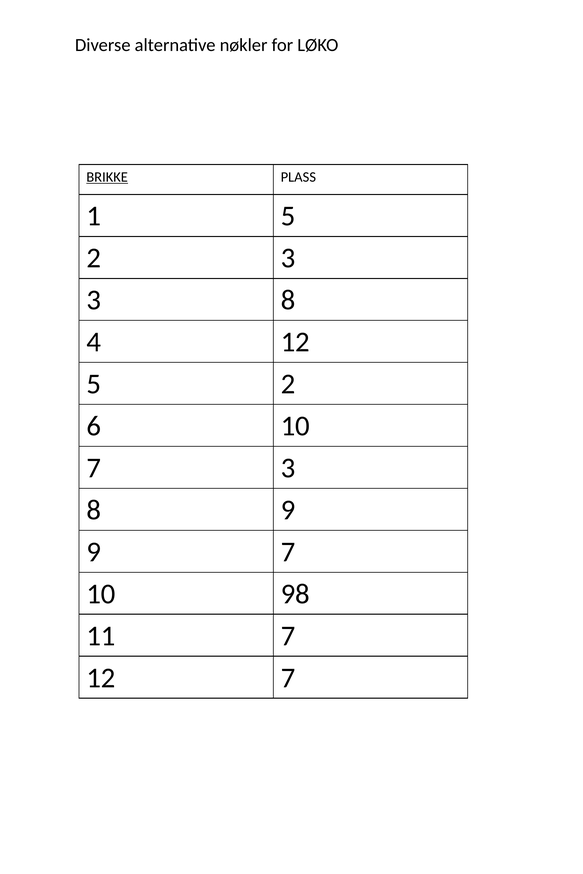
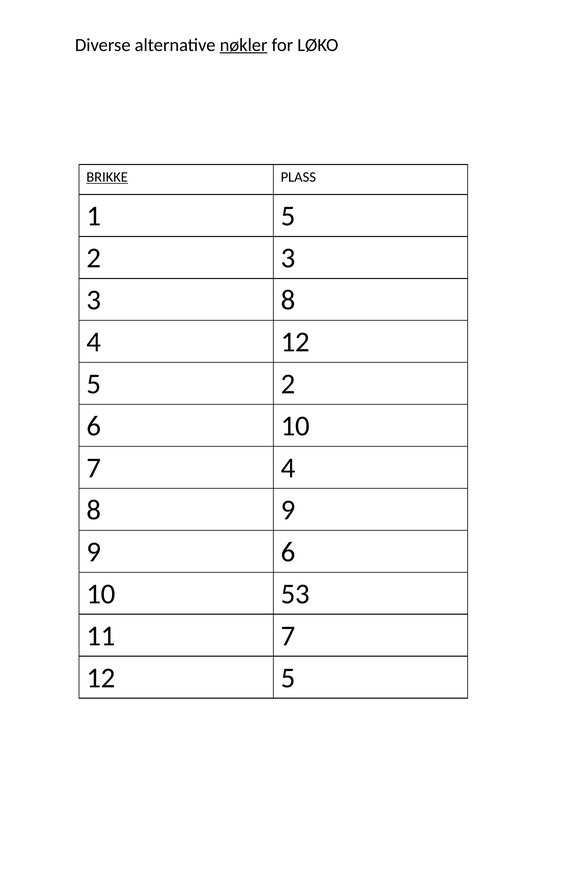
nøkler underline: none -> present
7 3: 3 -> 4
9 7: 7 -> 6
98: 98 -> 53
7 at (288, 678): 7 -> 5
